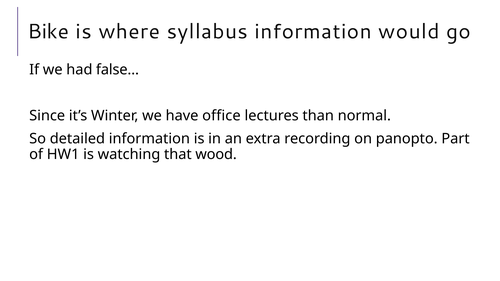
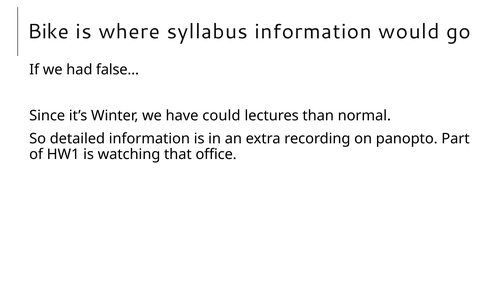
office: office -> could
wood: wood -> office
